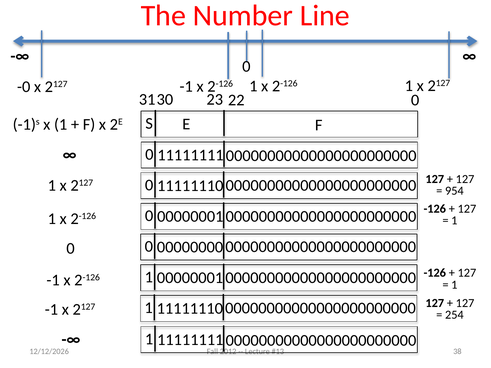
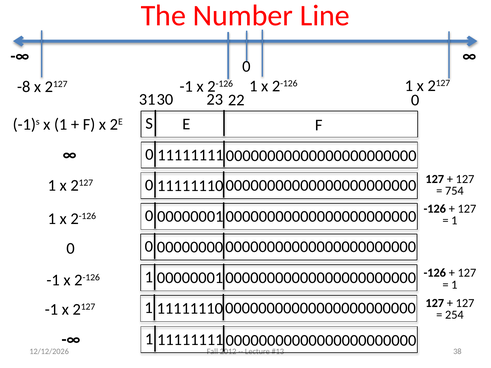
-0: -0 -> -8
954: 954 -> 754
